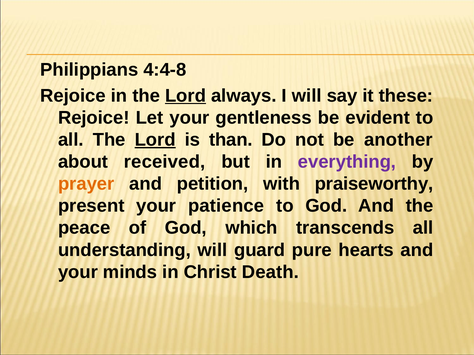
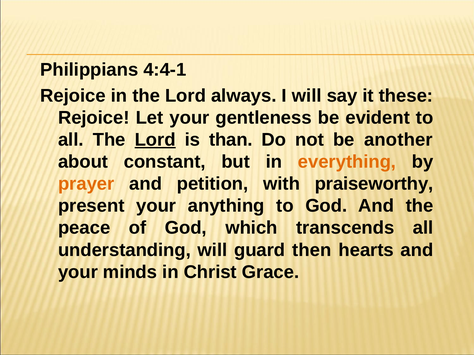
4:4-8: 4:4-8 -> 4:4-1
Lord at (186, 96) underline: present -> none
received: received -> constant
everything colour: purple -> orange
patience: patience -> anything
pure: pure -> then
Death: Death -> Grace
